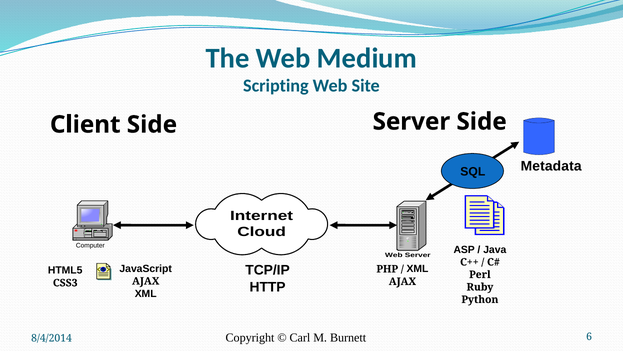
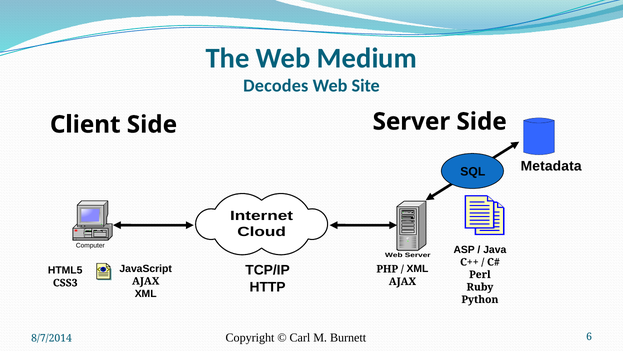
Scripting: Scripting -> Decodes
8/4/2014: 8/4/2014 -> 8/7/2014
